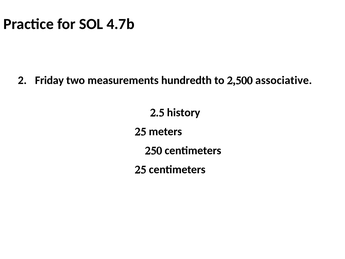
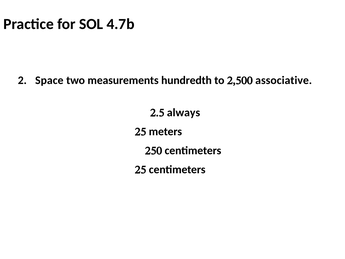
Friday: Friday -> Space
history: history -> always
